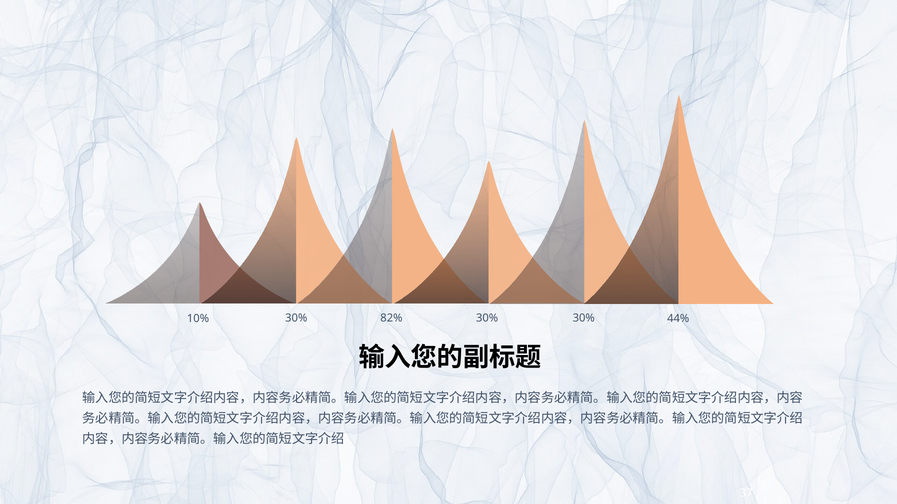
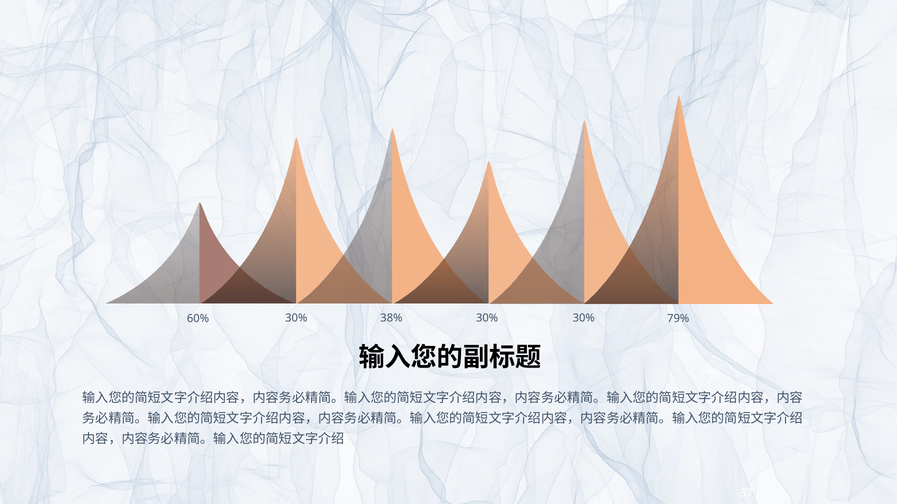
10%: 10% -> 60%
82%: 82% -> 38%
44%: 44% -> 79%
